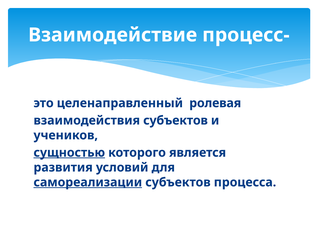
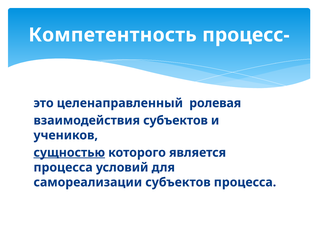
Взаимодействие: Взаимодействие -> Компетентность
развития at (63, 167): развития -> процесса
самореализации underline: present -> none
